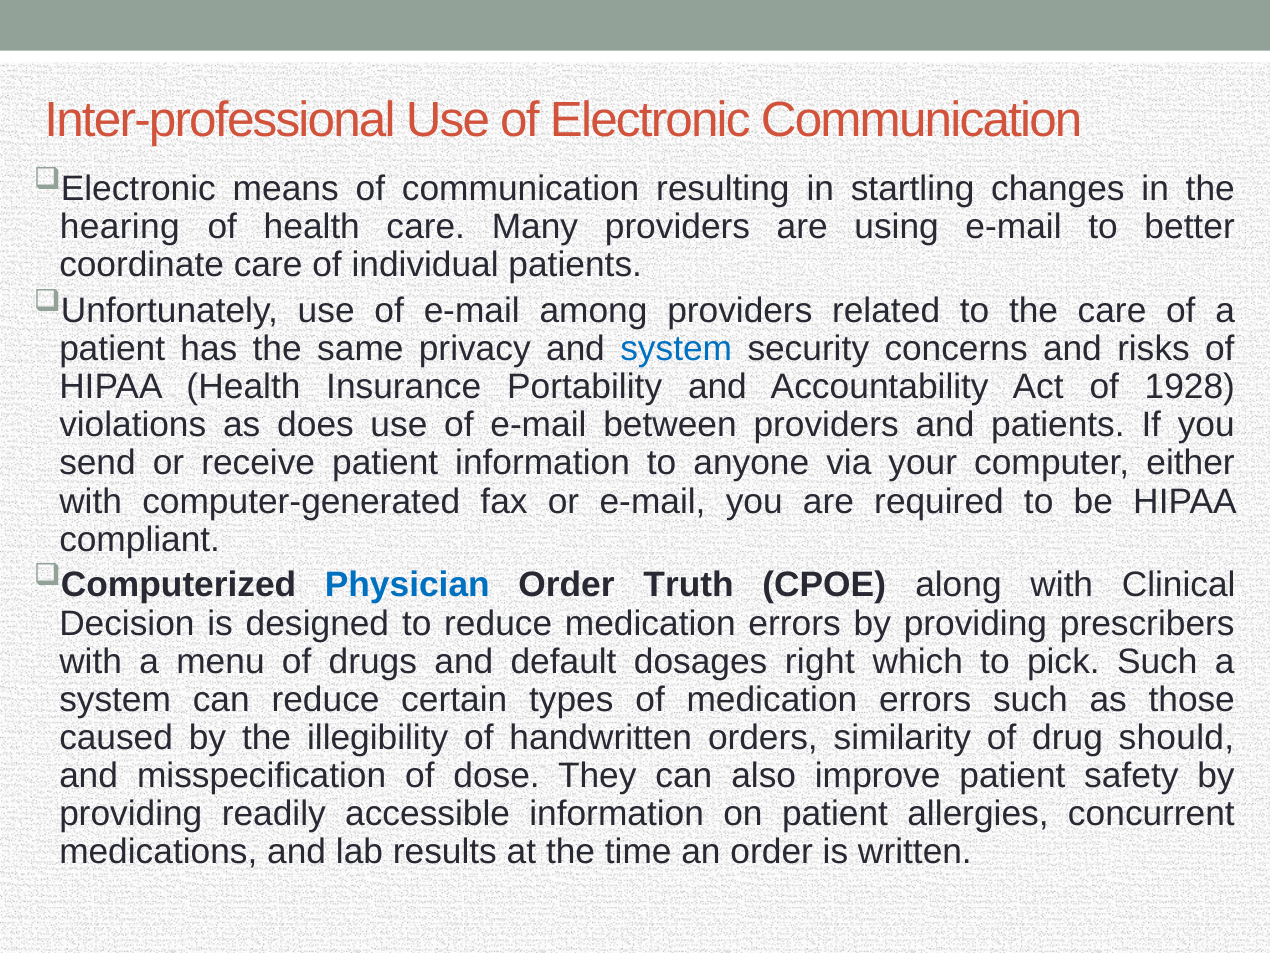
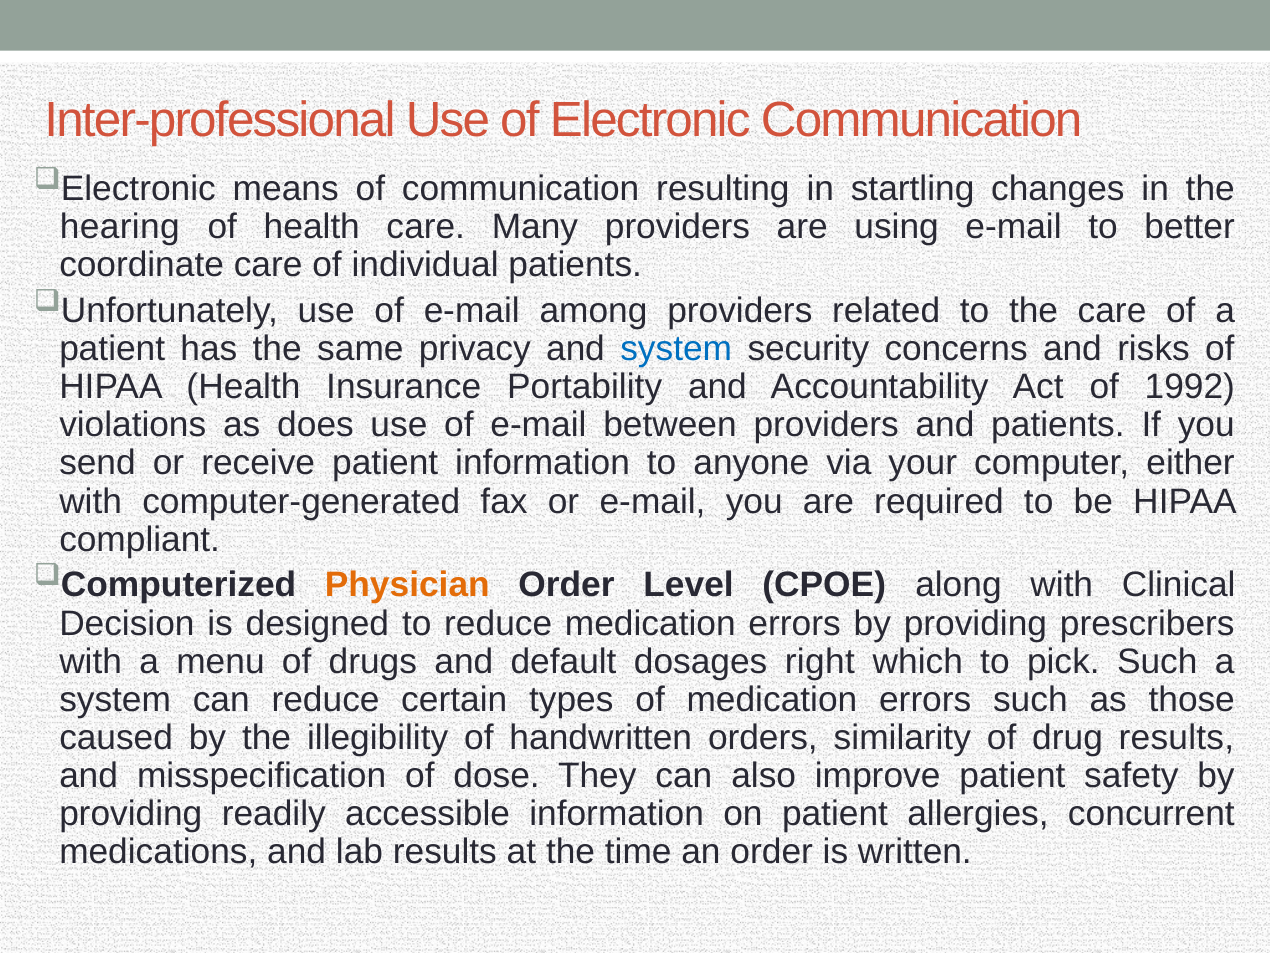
1928: 1928 -> 1992
Physician colour: blue -> orange
Truth: Truth -> Level
drug should: should -> results
